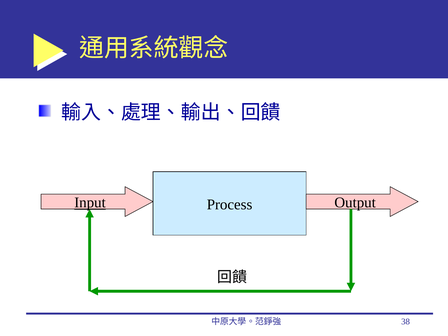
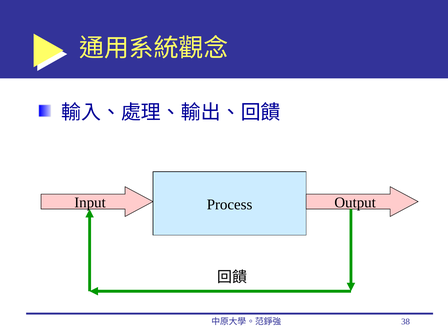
Input underline: present -> none
